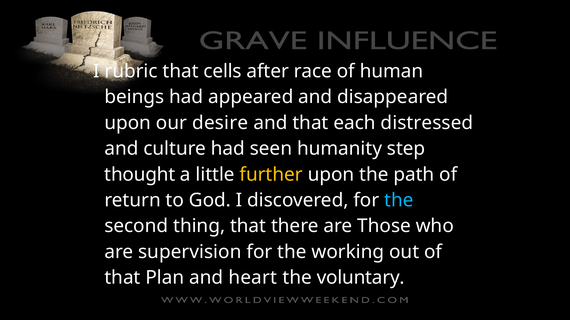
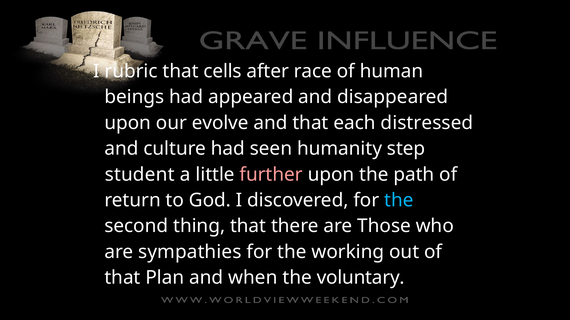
desire: desire -> evolve
thought: thought -> student
further colour: yellow -> pink
supervision: supervision -> sympathies
heart: heart -> when
